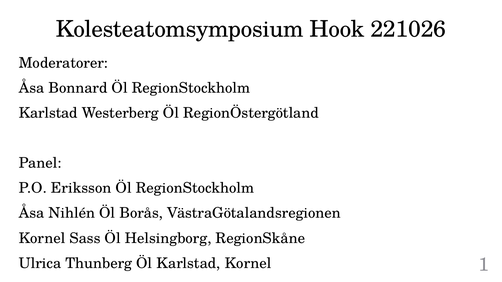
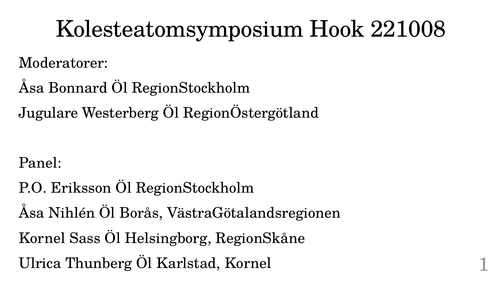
221026: 221026 -> 221008
Karlstad at (48, 113): Karlstad -> Jugulare
